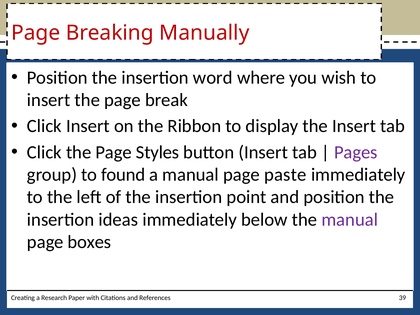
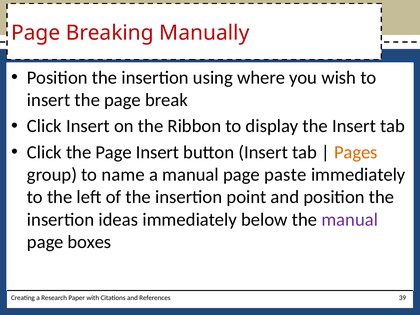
word: word -> using
Page Styles: Styles -> Insert
Pages colour: purple -> orange
found: found -> name
